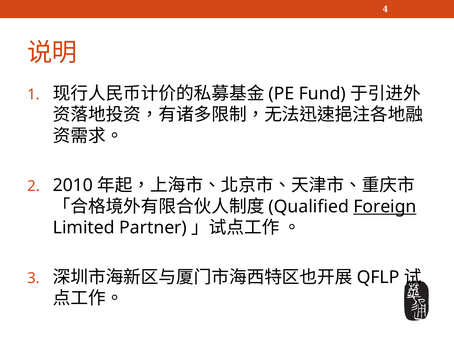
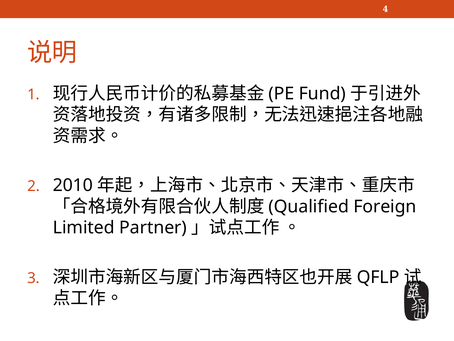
Foreign underline: present -> none
